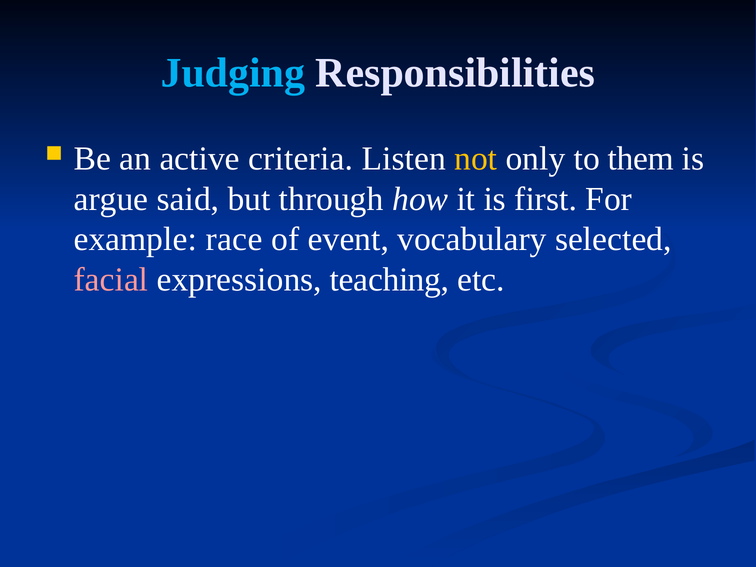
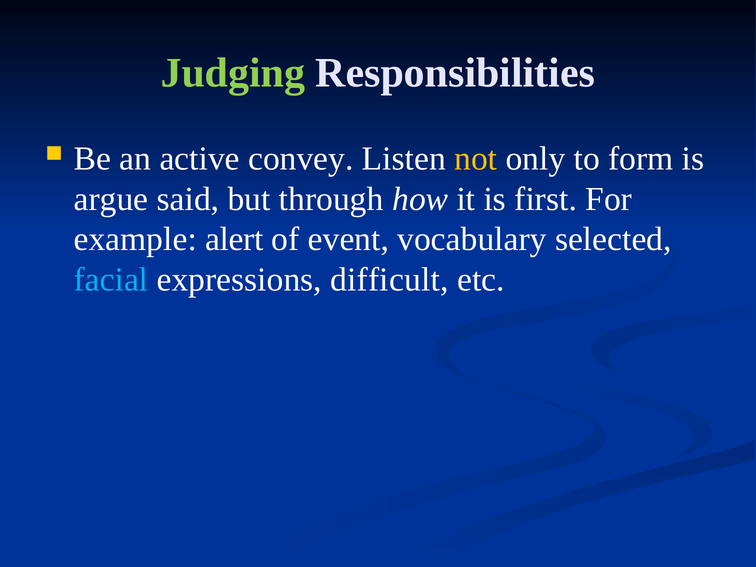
Judging colour: light blue -> light green
criteria: criteria -> convey
them: them -> form
race: race -> alert
facial colour: pink -> light blue
teaching: teaching -> difficult
